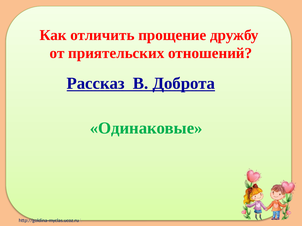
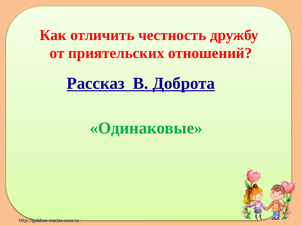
прощение: прощение -> честность
